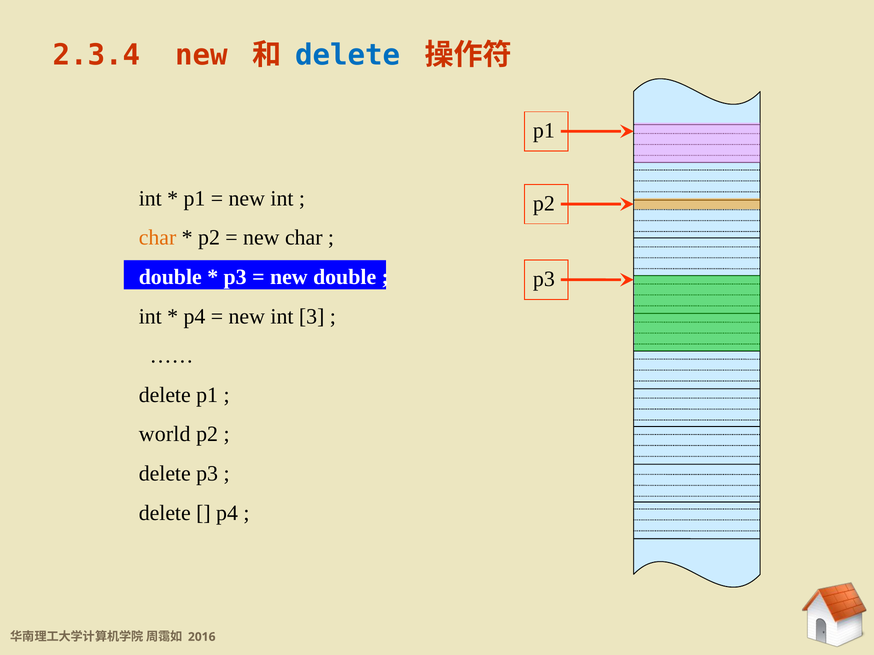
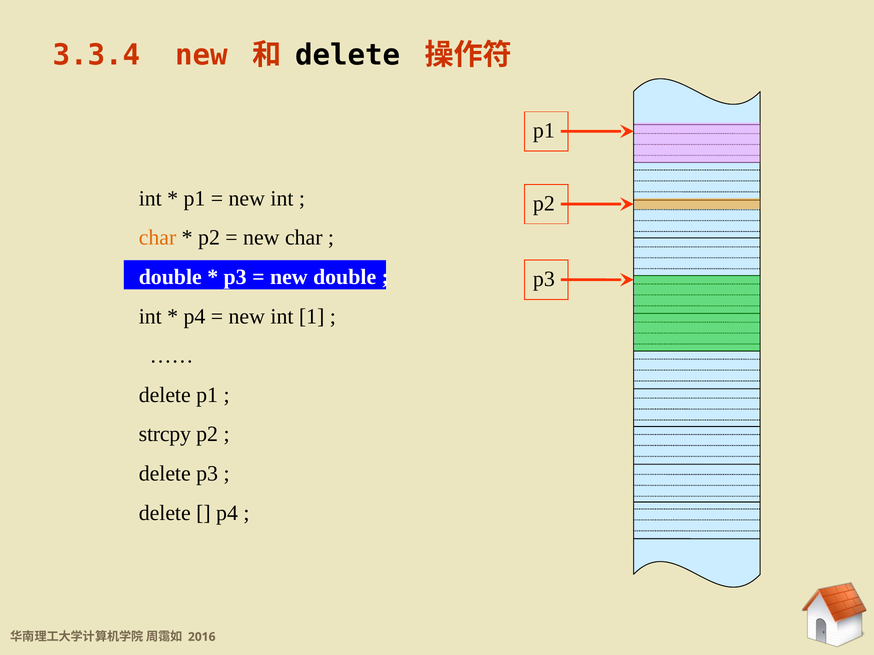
2.3.4: 2.3.4 -> 3.3.4
delete at (348, 55) colour: blue -> black
3: 3 -> 1
world: world -> strcpy
